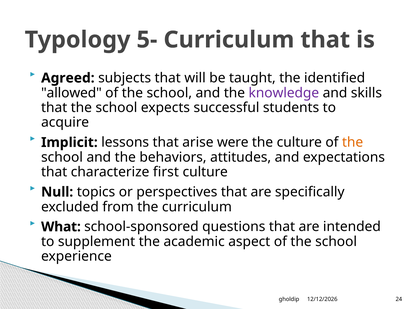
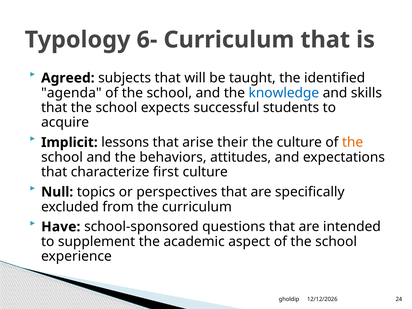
5-: 5- -> 6-
allowed: allowed -> agenda
knowledge colour: purple -> blue
were: were -> their
What: What -> Have
